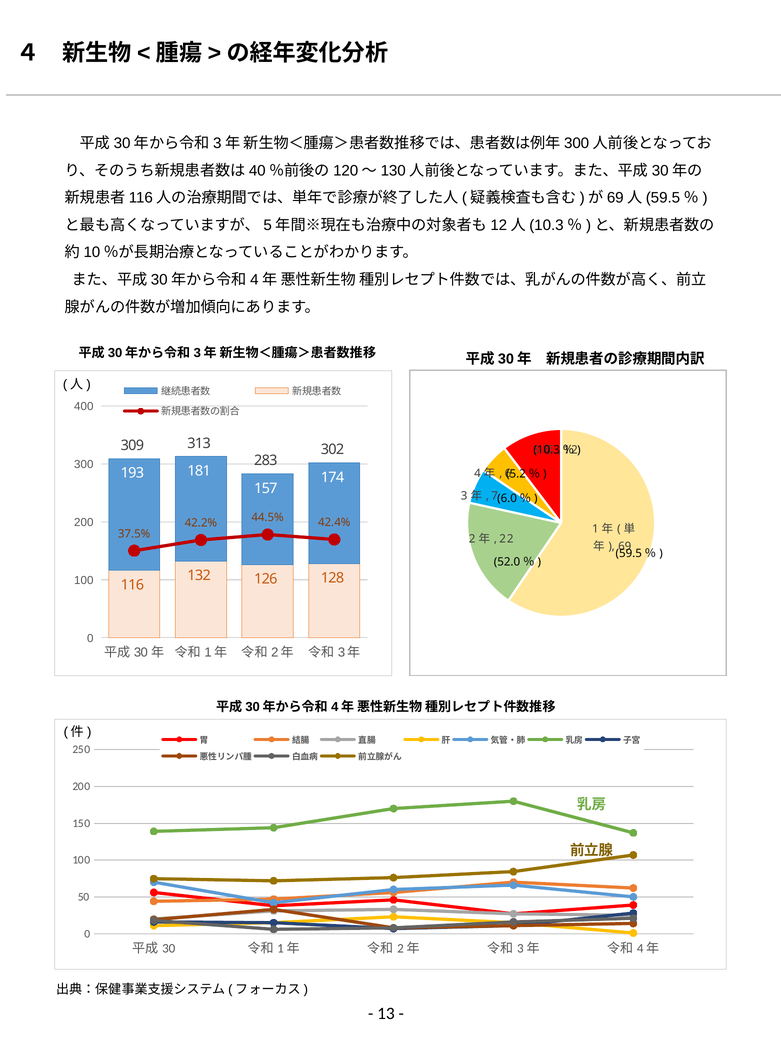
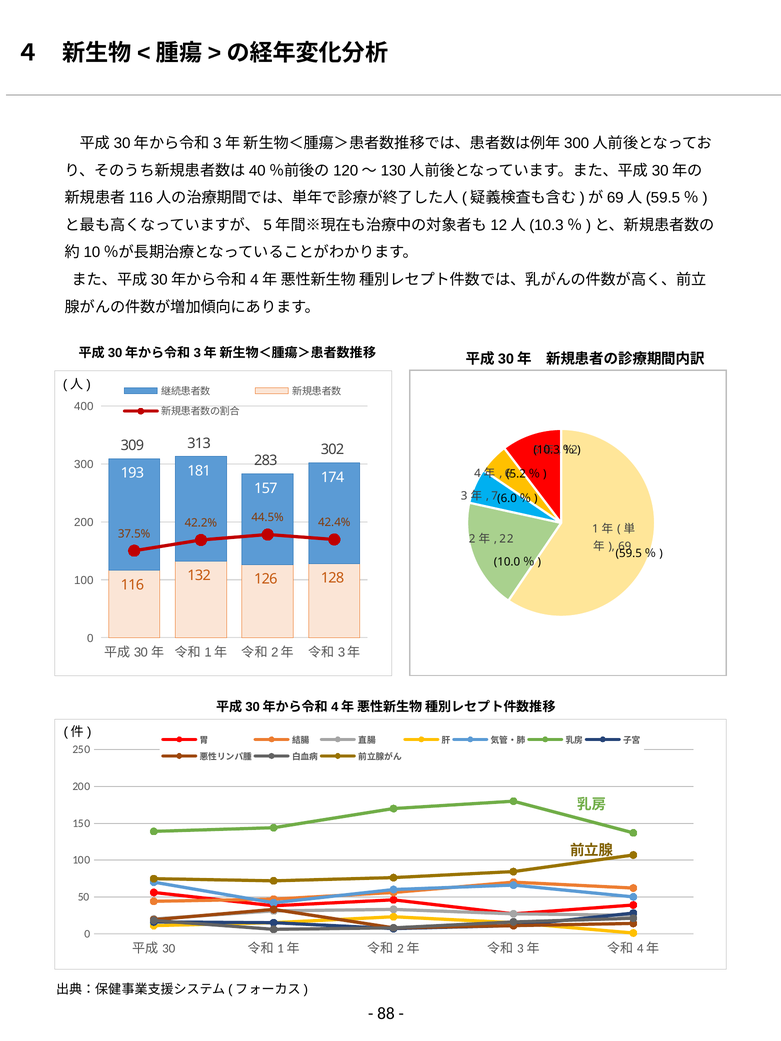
52.0: 52.0 -> 10.0
13: 13 -> 88
